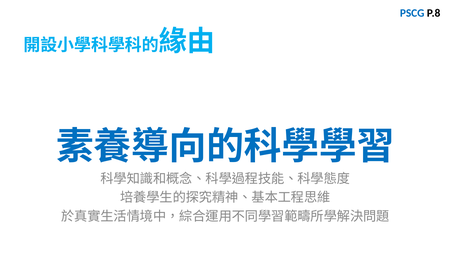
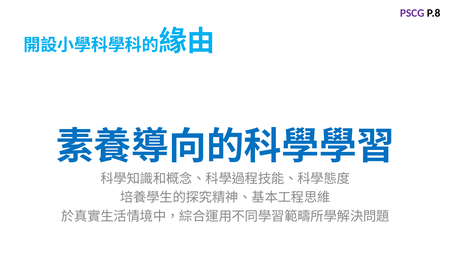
PSCG colour: blue -> purple
